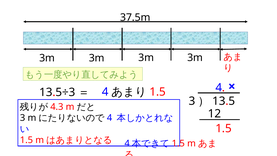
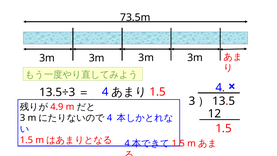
37.5m: 37.5m -> 73.5m
4.3: 4.3 -> 4.9
